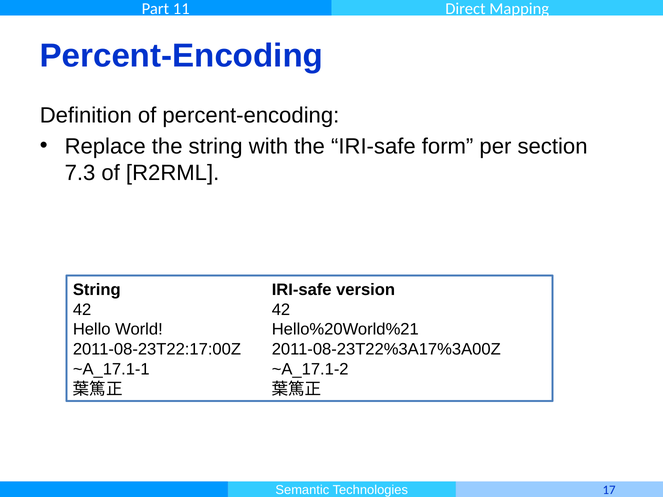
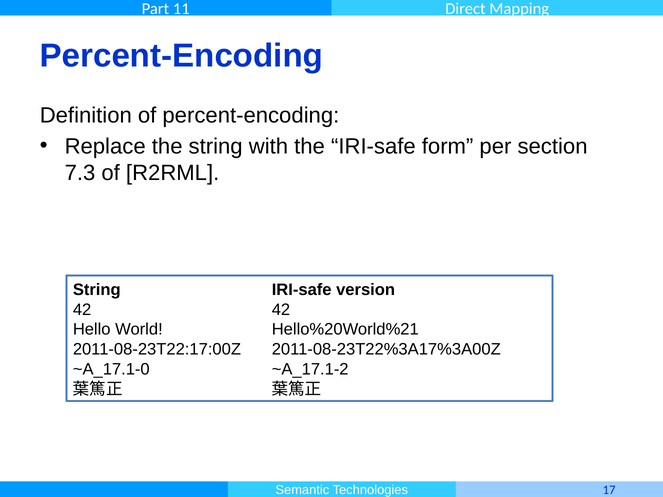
~A_17.1-1: ~A_17.1-1 -> ~A_17.1-0
